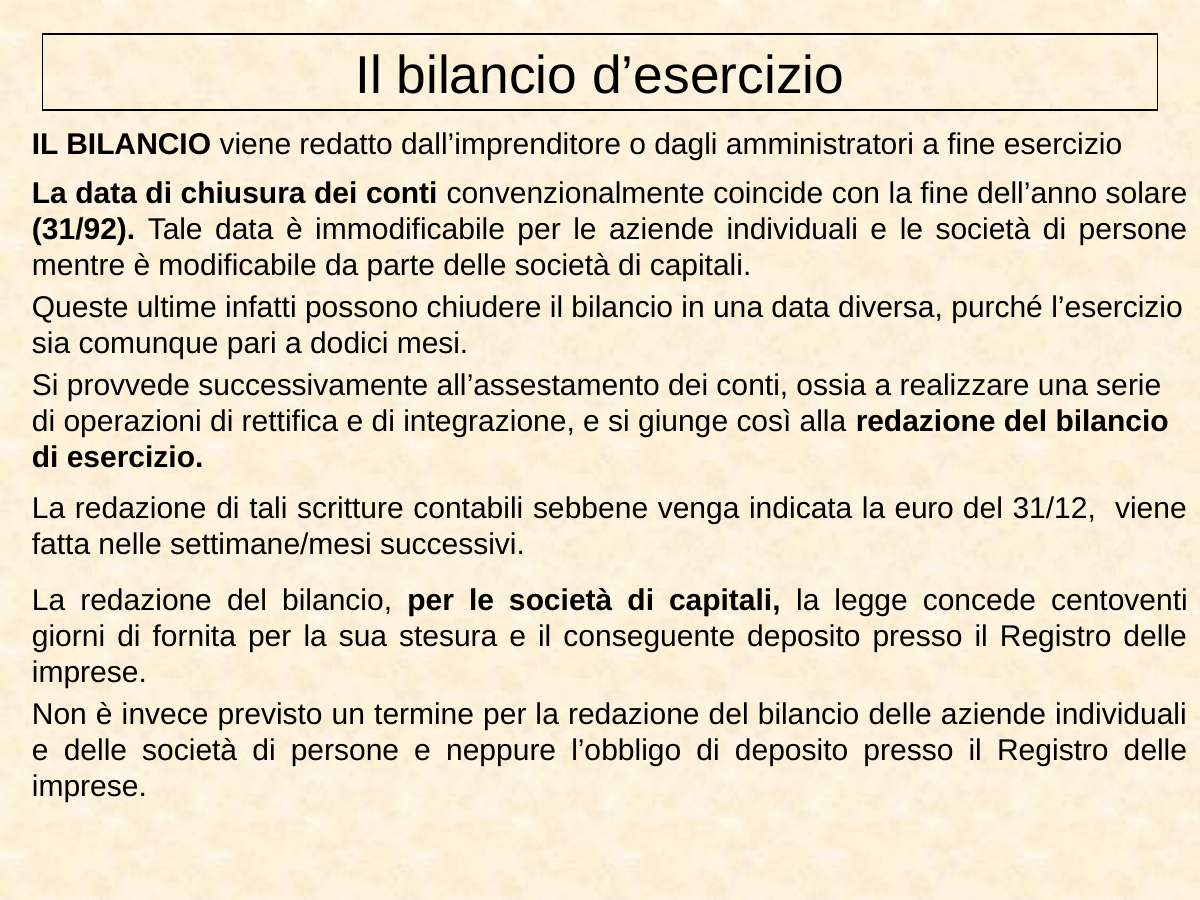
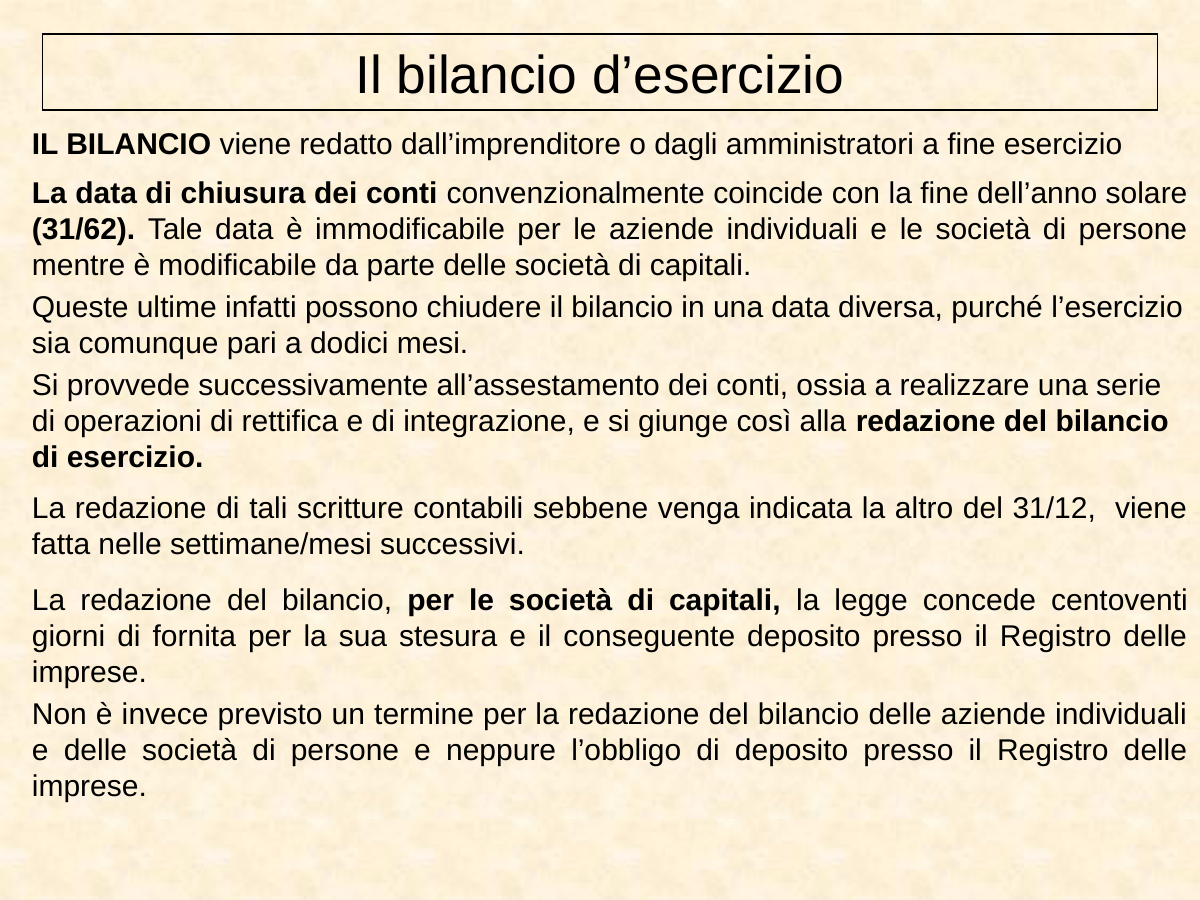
31/92: 31/92 -> 31/62
euro: euro -> altro
